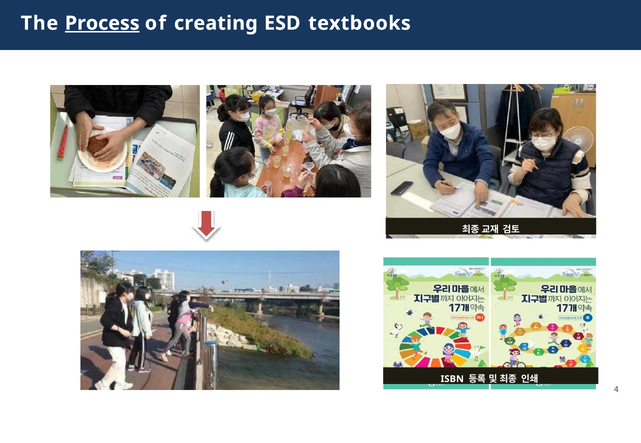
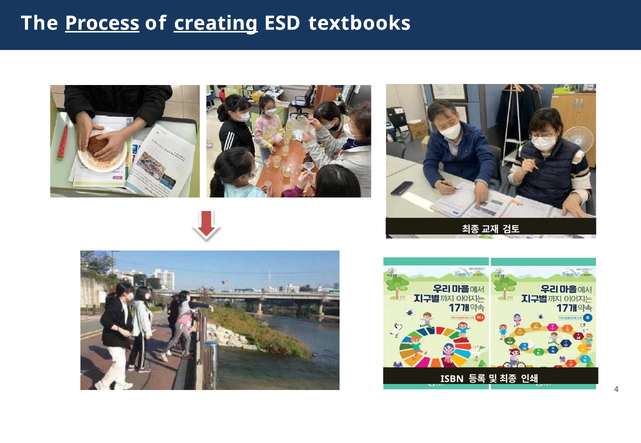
creating underline: none -> present
